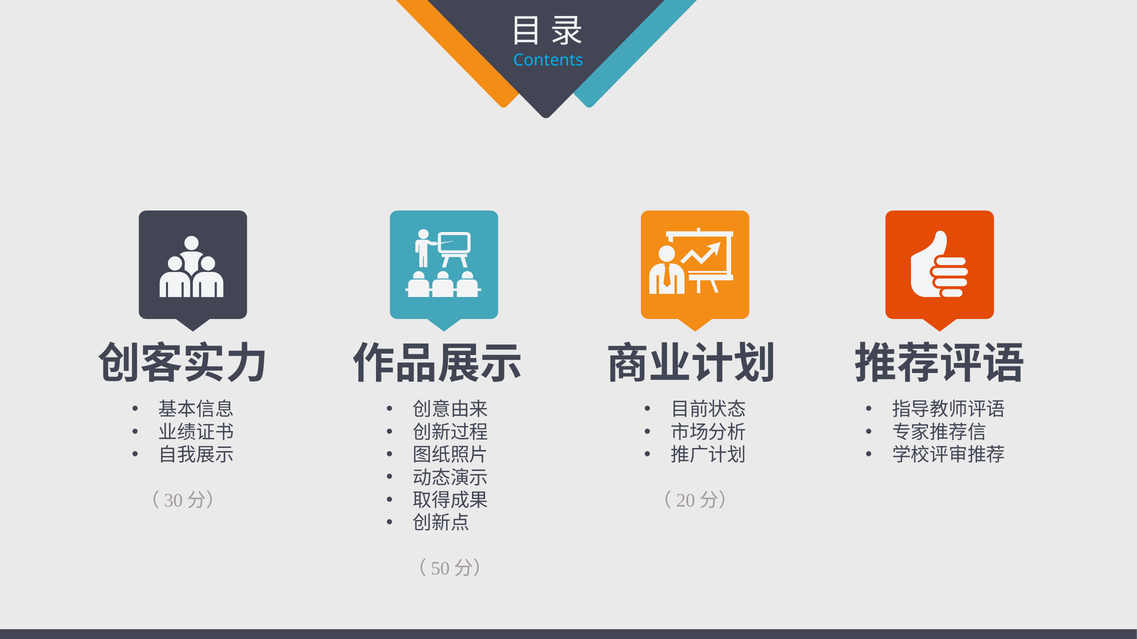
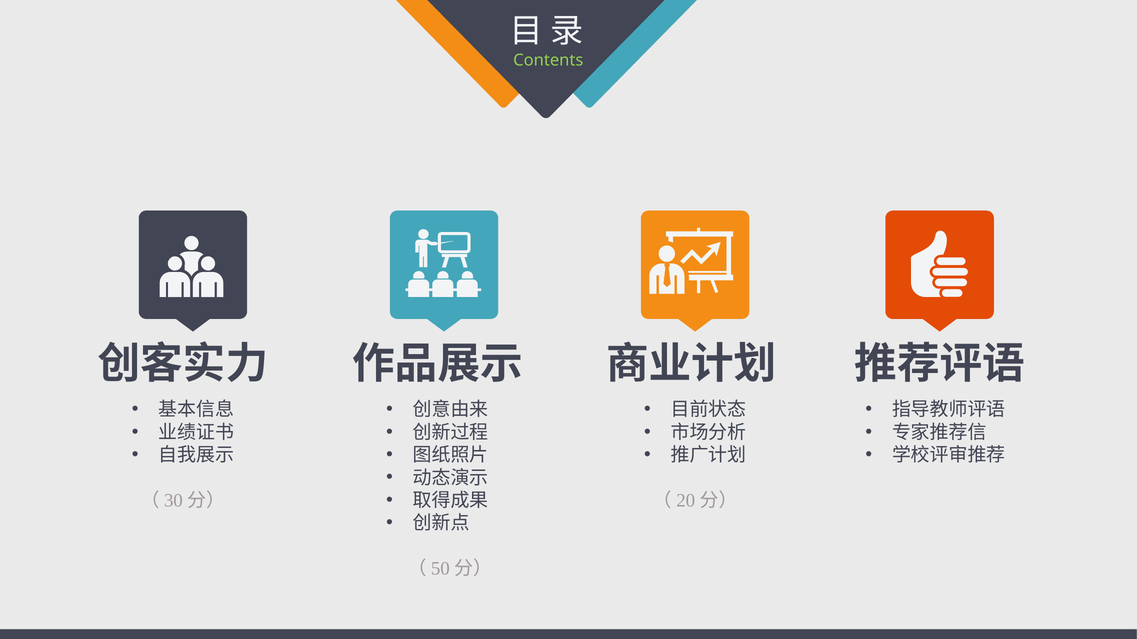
Contents colour: light blue -> light green
